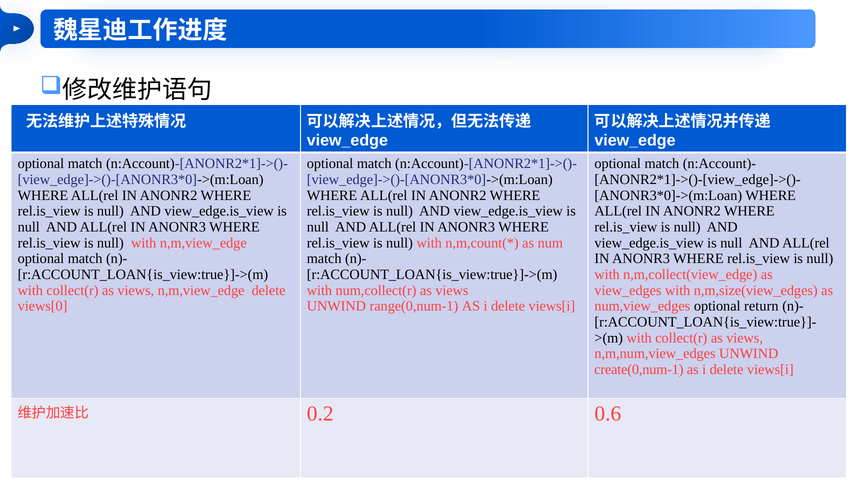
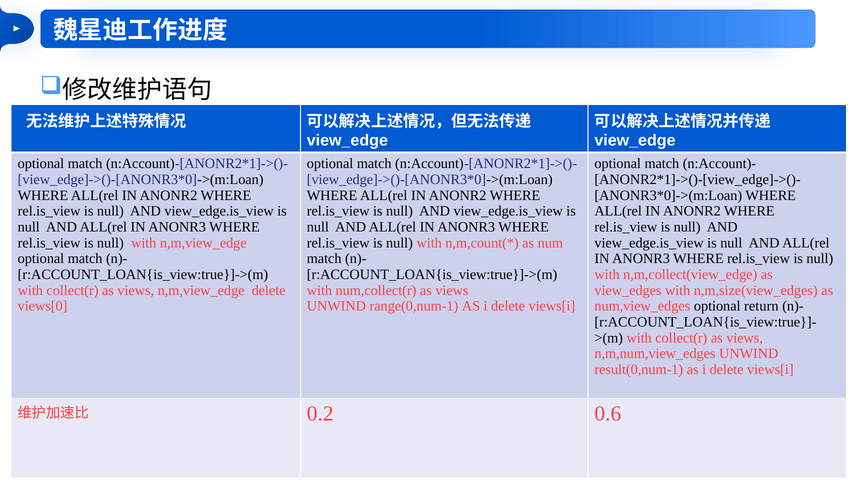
create(0,num-1: create(0,num-1 -> result(0,num-1
